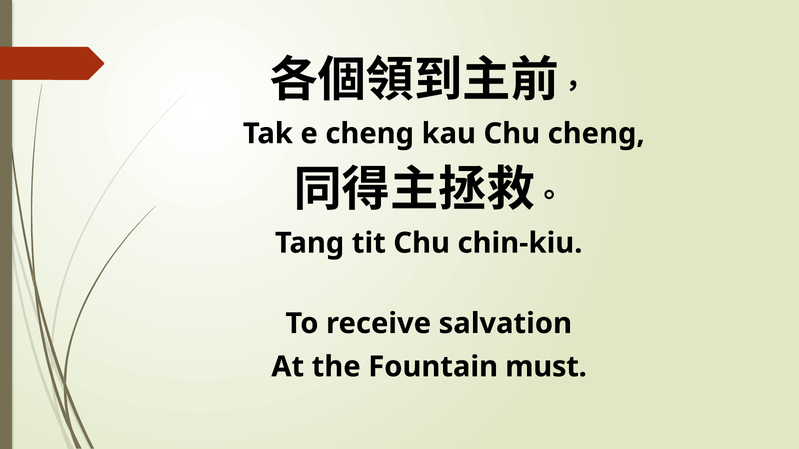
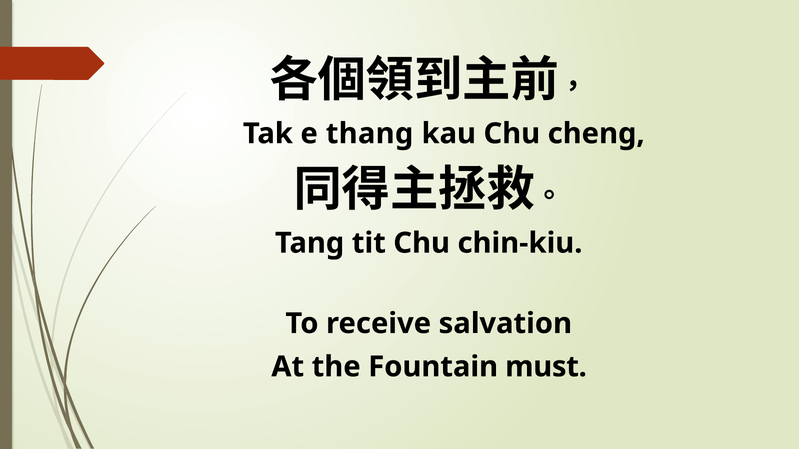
e cheng: cheng -> thang
